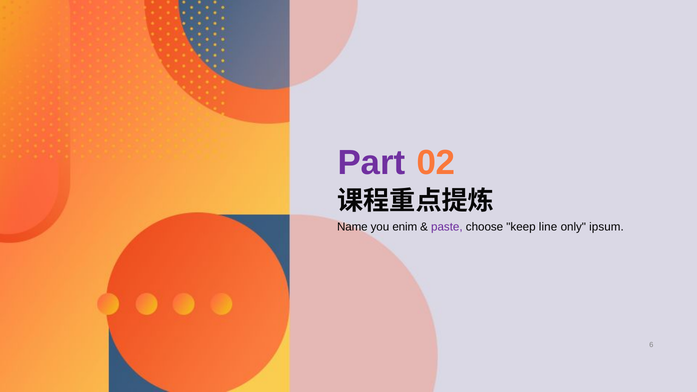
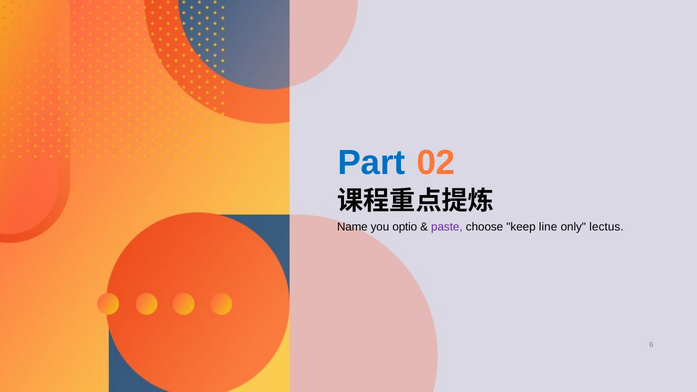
Part colour: purple -> blue
enim: enim -> optio
ipsum: ipsum -> lectus
